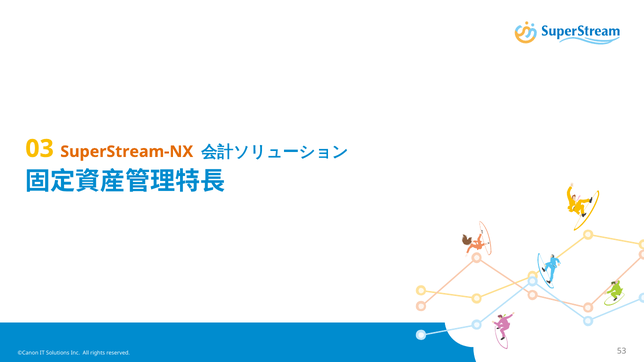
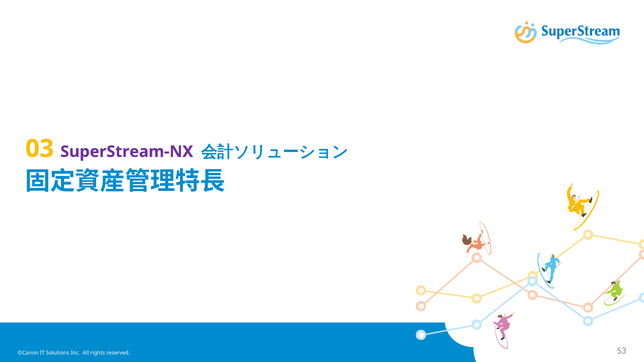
SuperStream-NX colour: orange -> purple
